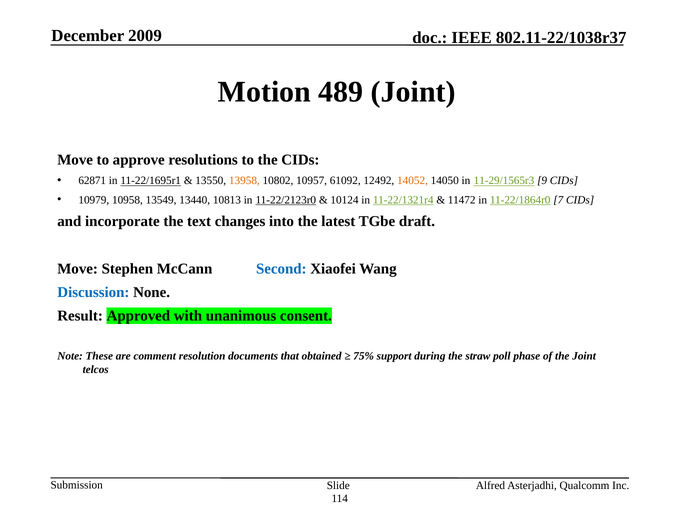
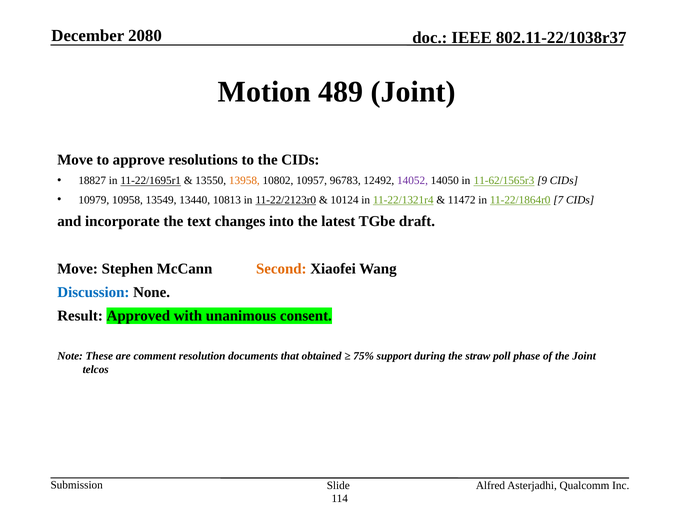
2009: 2009 -> 2080
62871: 62871 -> 18827
61092: 61092 -> 96783
14052 colour: orange -> purple
11-29/1565r3: 11-29/1565r3 -> 11-62/1565r3
Second colour: blue -> orange
